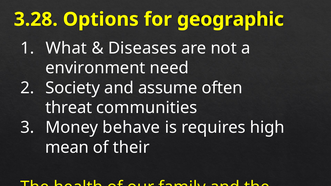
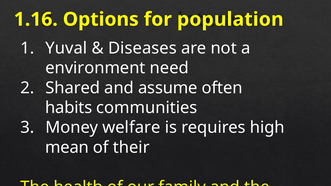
3.28: 3.28 -> 1.16
geographic: geographic -> population
What: What -> Yuval
Society: Society -> Shared
threat: threat -> habits
Money behave: behave -> welfare
